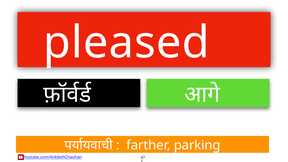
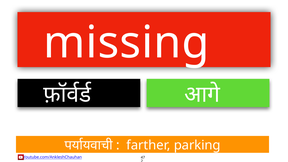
pleased: pleased -> missing
